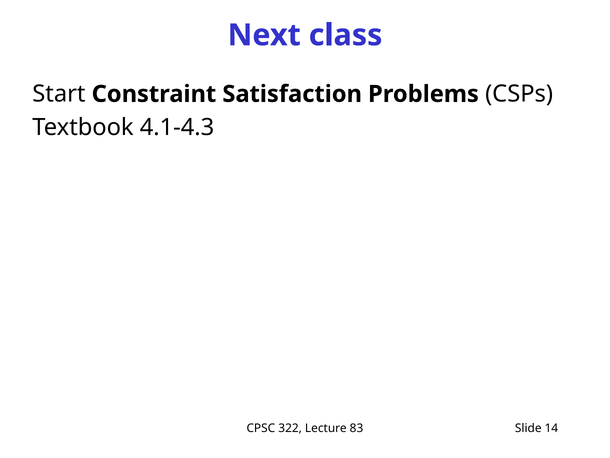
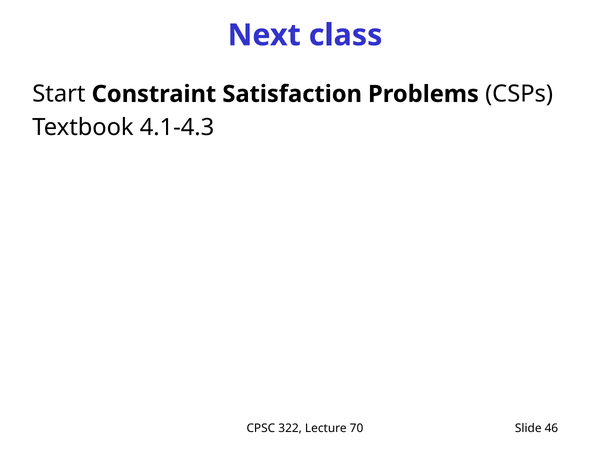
83: 83 -> 70
14: 14 -> 46
